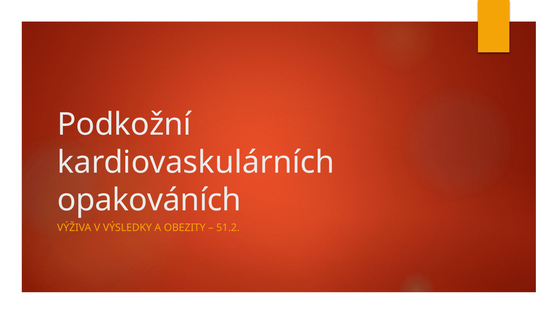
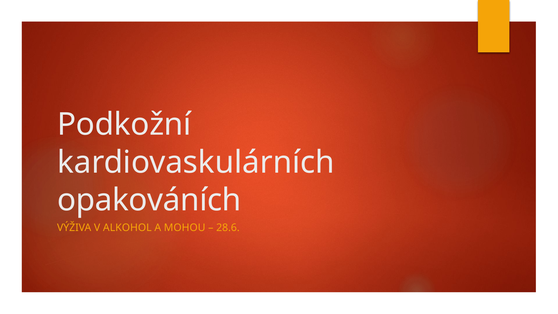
VÝSLEDKY: VÝSLEDKY -> ALKOHOL
OBEZITY: OBEZITY -> MOHOU
51.2: 51.2 -> 28.6
